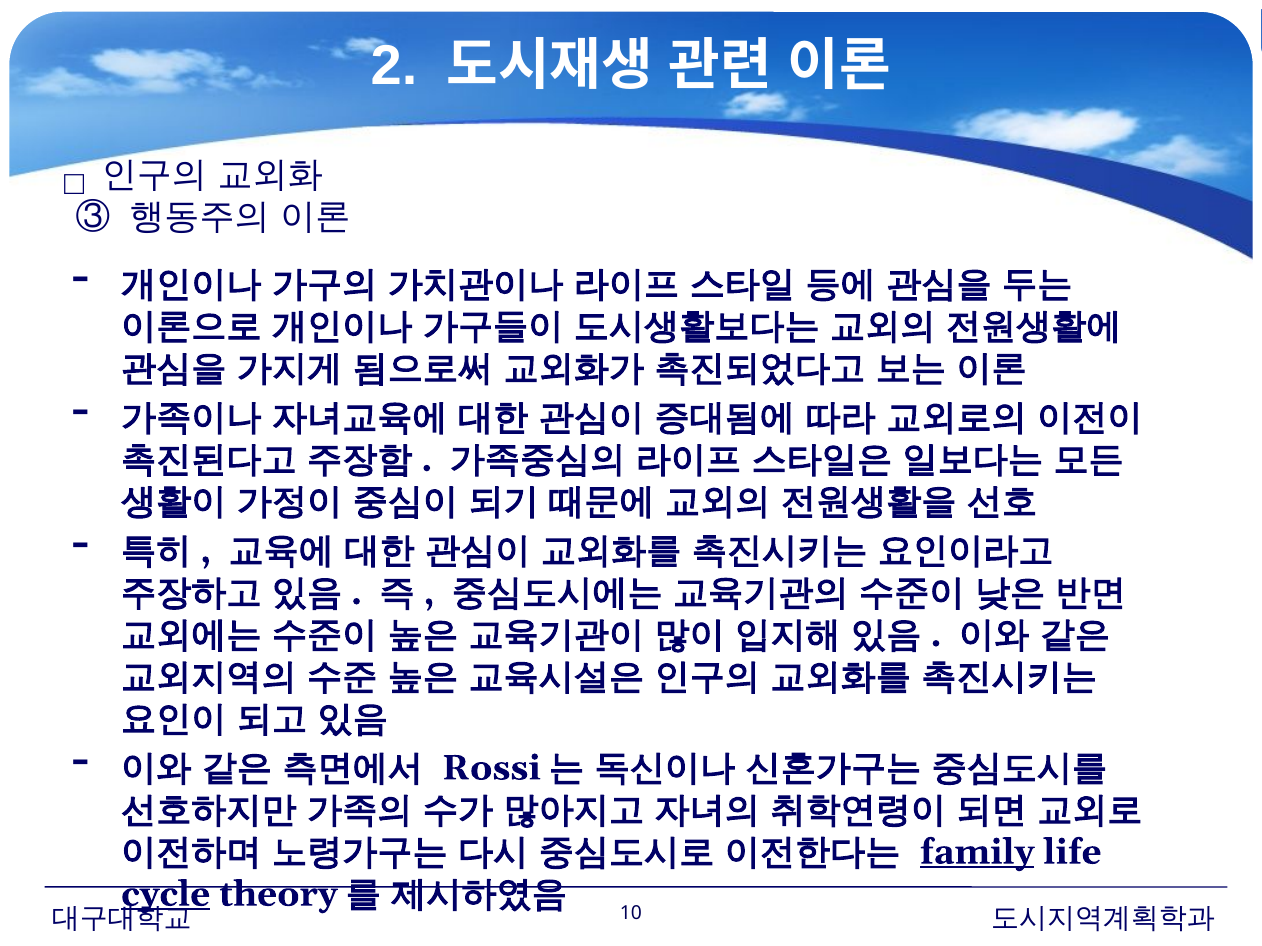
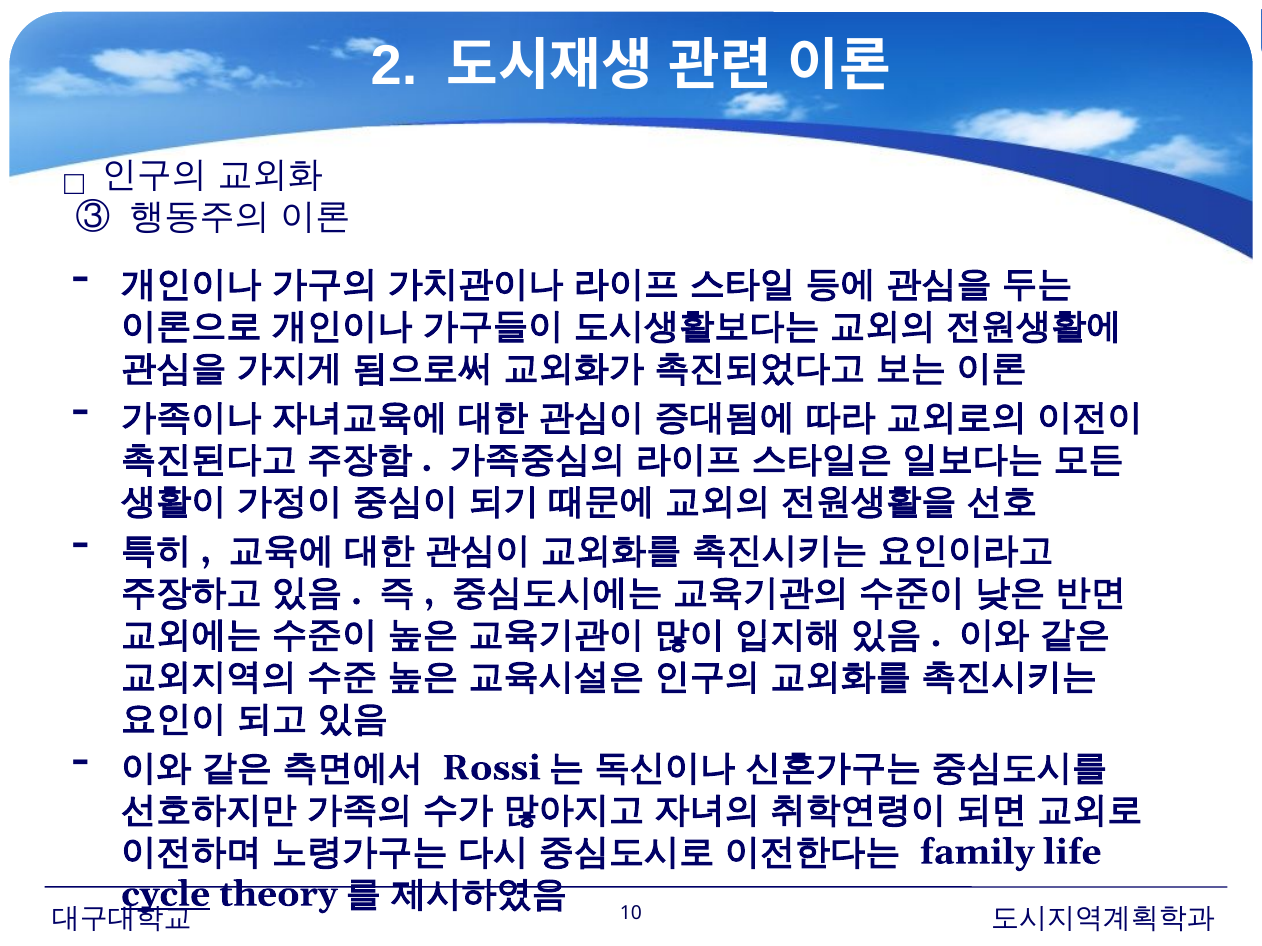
family underline: present -> none
